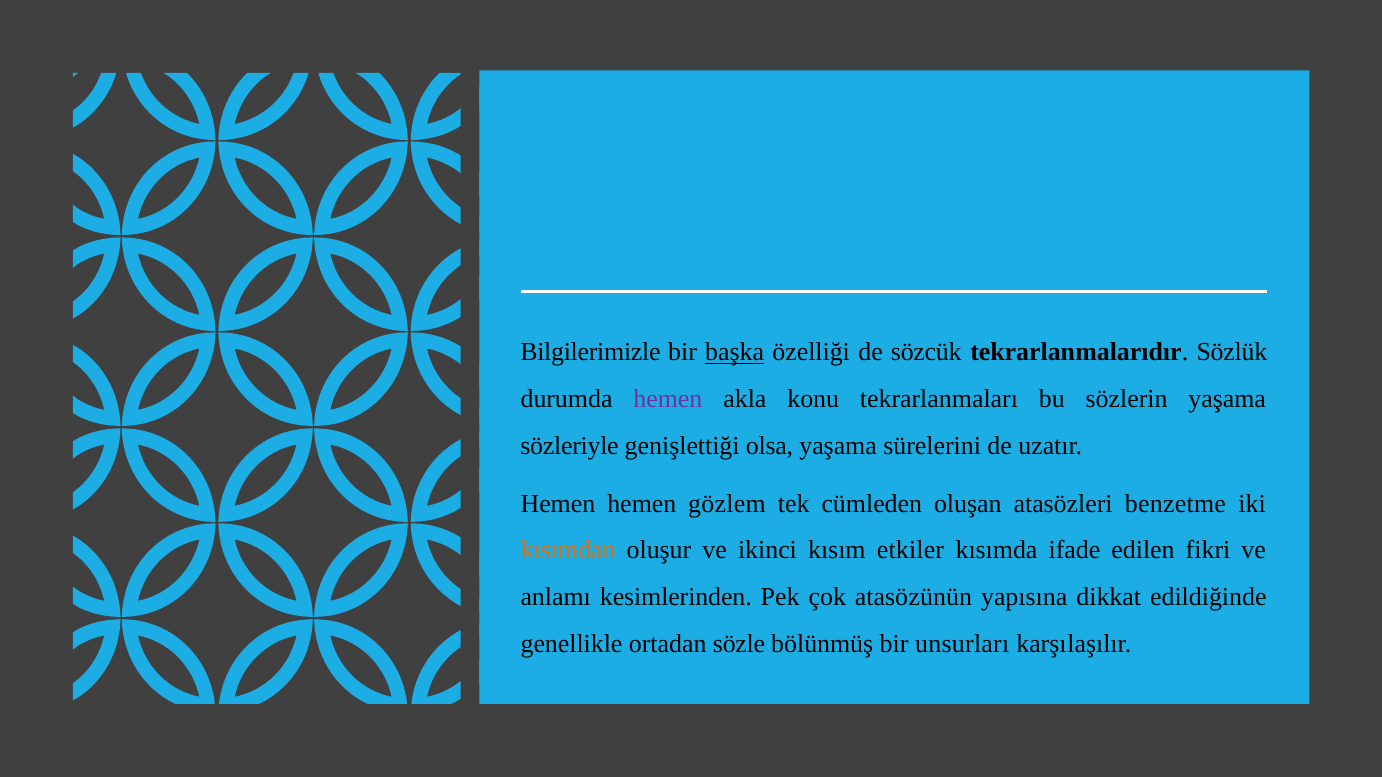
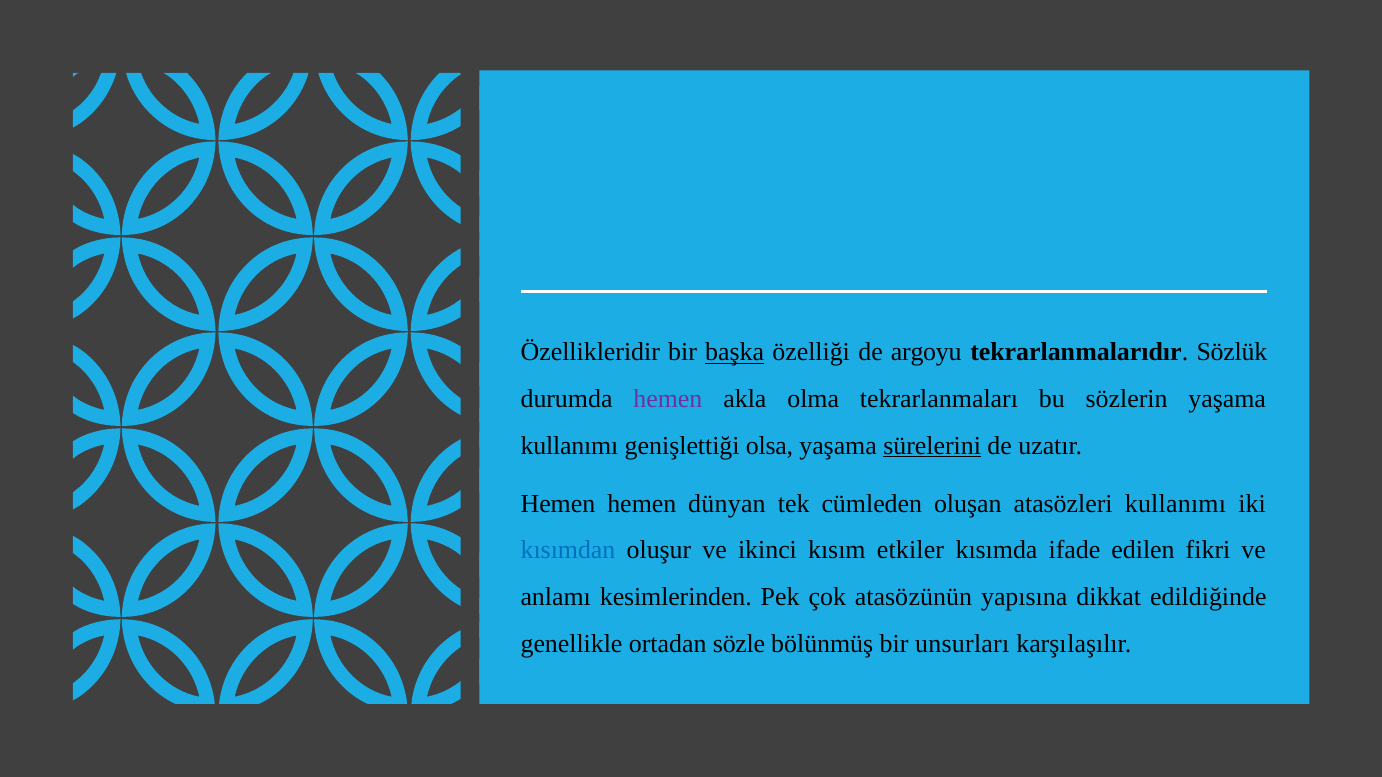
Bilgilerimizle: Bilgilerimizle -> Özellikleridir
sözcük: sözcük -> argoyu
konu: konu -> olma
sözleriyle at (570, 446): sözleriyle -> kullanımı
sürelerini underline: none -> present
gözlem: gözlem -> dünyan
atasözleri benzetme: benzetme -> kullanımı
kısımdan colour: orange -> blue
